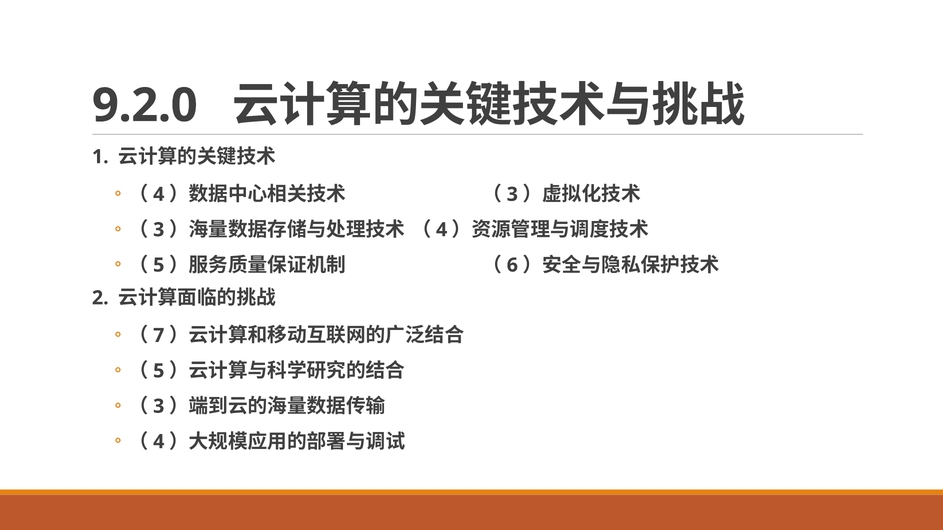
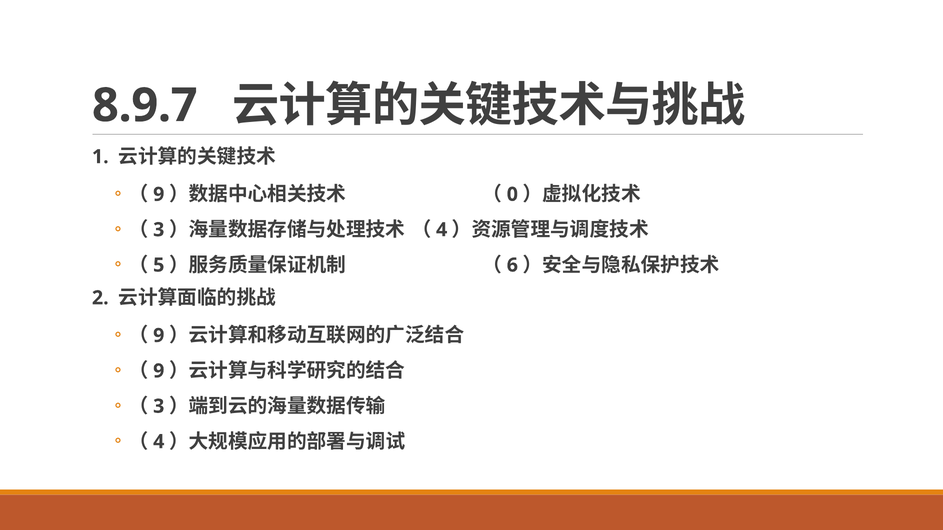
9.2.0: 9.2.0 -> 8.9.7
4 at (159, 195): 4 -> 9
3 at (512, 195): 3 -> 0
7 at (159, 336): 7 -> 9
5 at (159, 371): 5 -> 9
